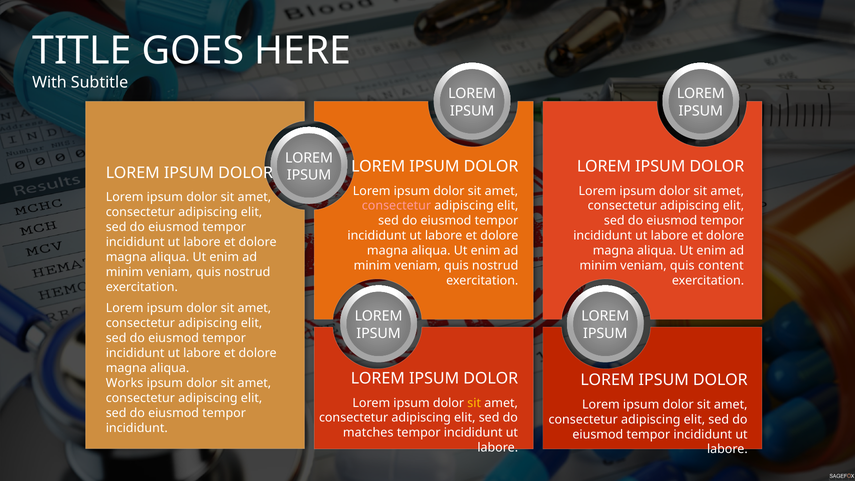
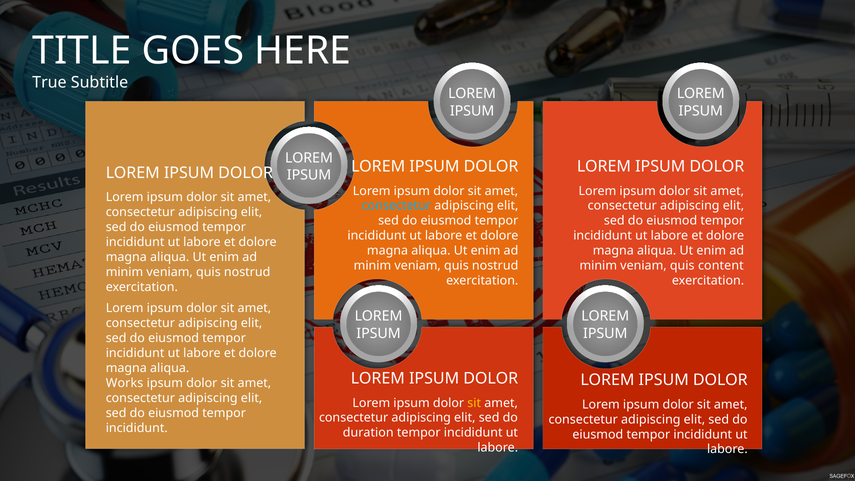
With: With -> True
consectetur at (396, 206) colour: pink -> light blue
matches: matches -> duration
